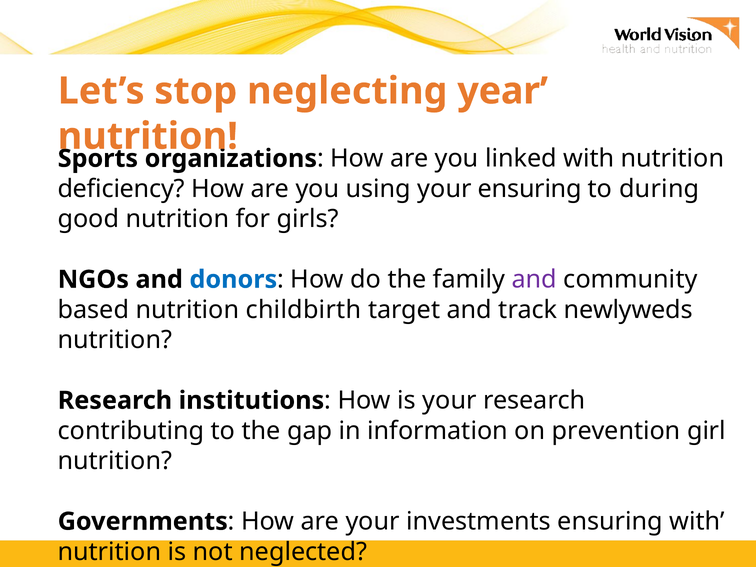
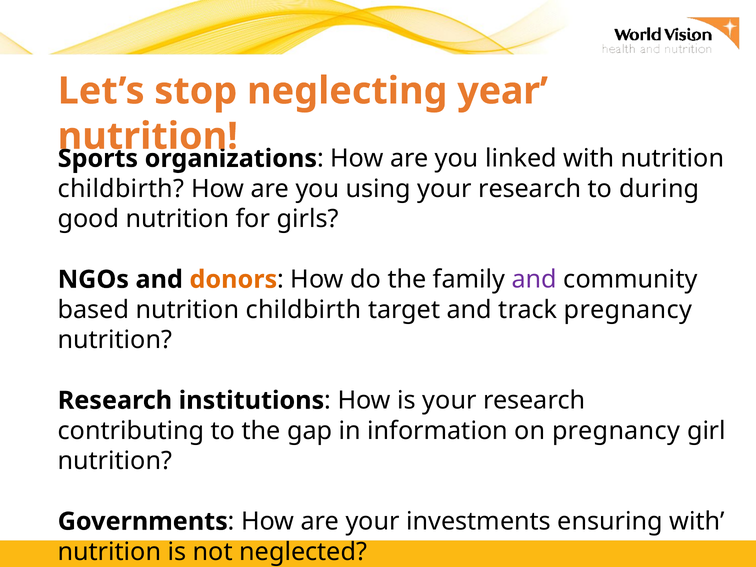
deficiency at (121, 189): deficiency -> childbirth
using your ensuring: ensuring -> research
donors colour: blue -> orange
track newlyweds: newlyweds -> pregnancy
on prevention: prevention -> pregnancy
